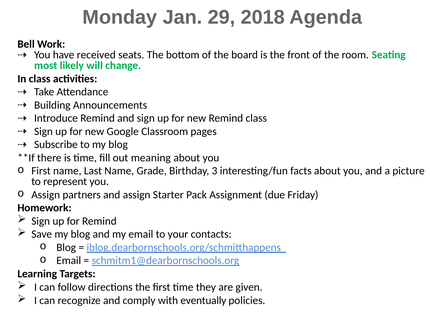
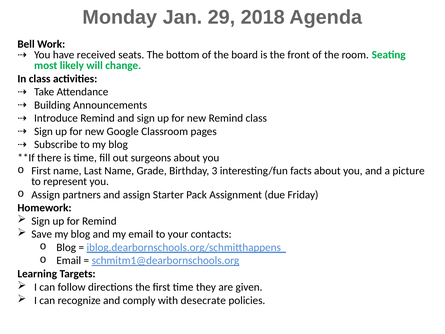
meaning: meaning -> surgeons
eventually: eventually -> desecrate
